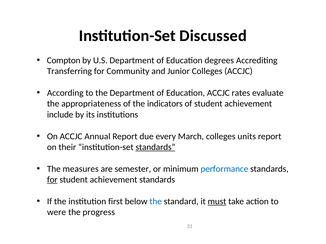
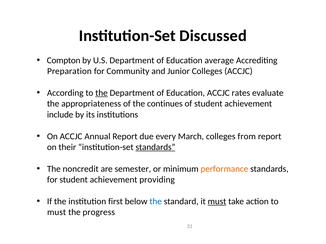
degrees: degrees -> average
Transferring: Transferring -> Preparation
the at (101, 93) underline: none -> present
indicators: indicators -> continues
units: units -> from
measures: measures -> noncredit
performance colour: blue -> orange
for at (52, 180) underline: present -> none
achievement standards: standards -> providing
were at (57, 213): were -> must
